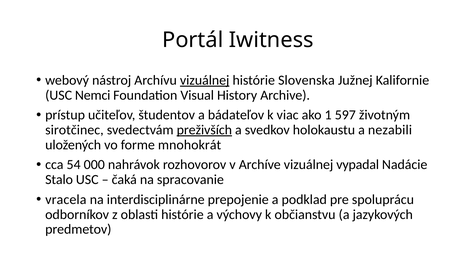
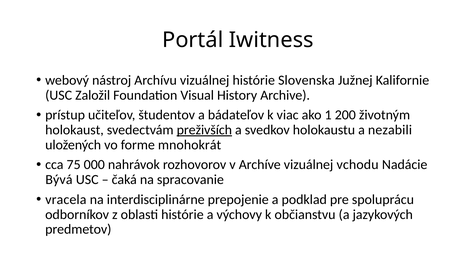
vizuálnej at (205, 80) underline: present -> none
Nemci: Nemci -> Založil
597: 597 -> 200
sirotčinec: sirotčinec -> holokaust
54: 54 -> 75
vypadal: vypadal -> vchodu
Stalo: Stalo -> Bývá
